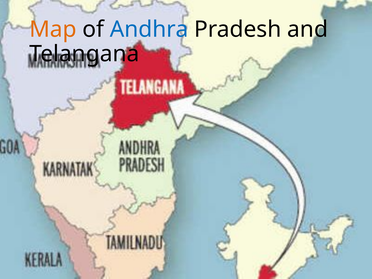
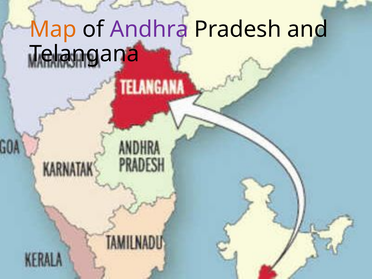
Andhra colour: blue -> purple
